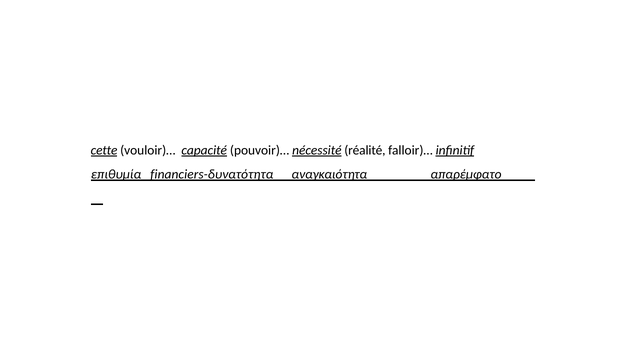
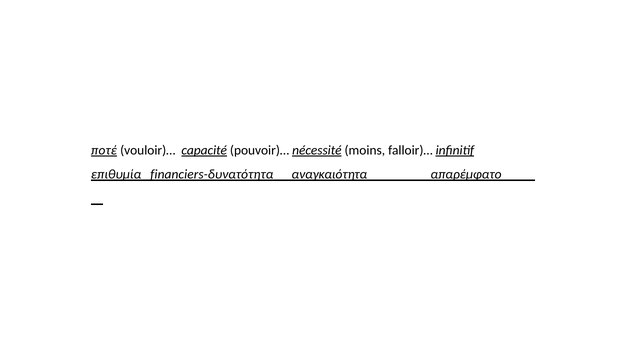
cette: cette -> ποτέ
réalité: réalité -> moins
